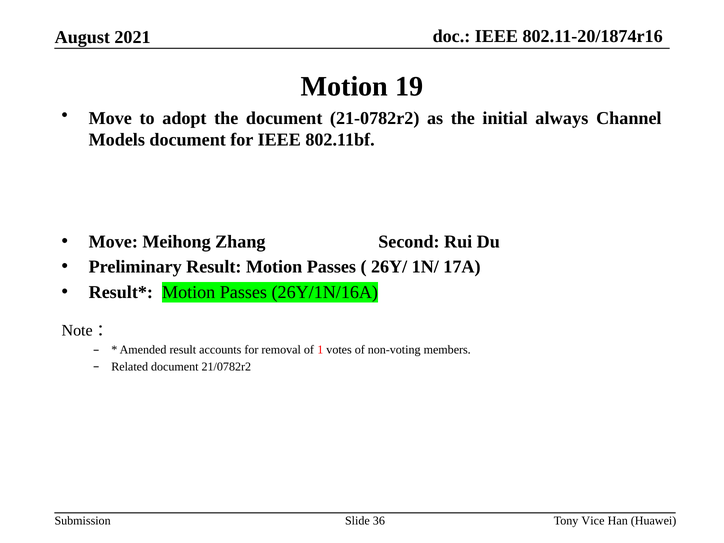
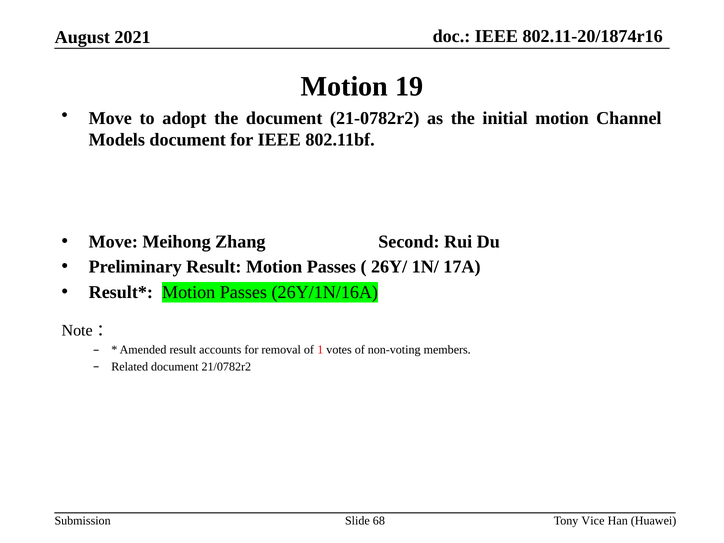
initial always: always -> motion
36: 36 -> 68
